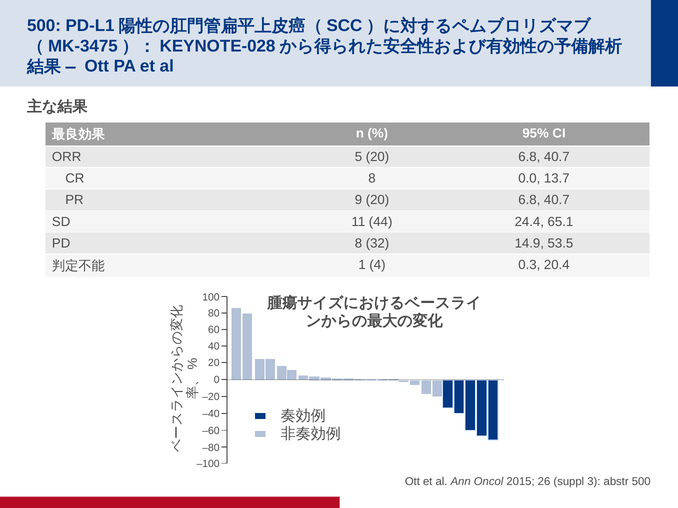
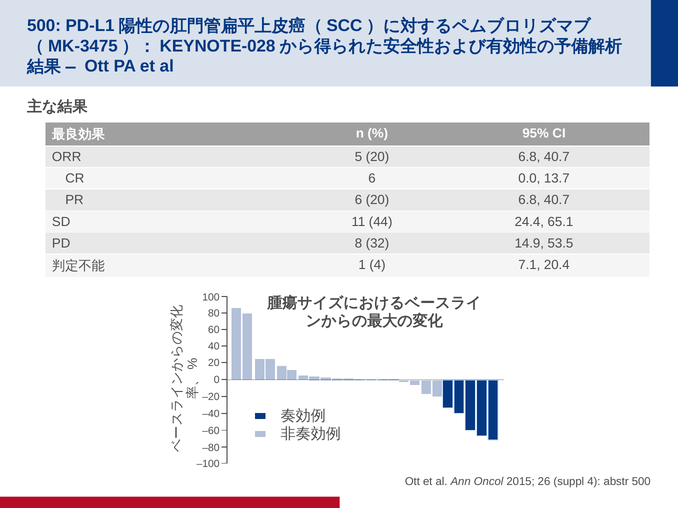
CR 8: 8 -> 6
PR 9: 9 -> 6
0.3: 0.3 -> 7.1
suppl 3: 3 -> 4
